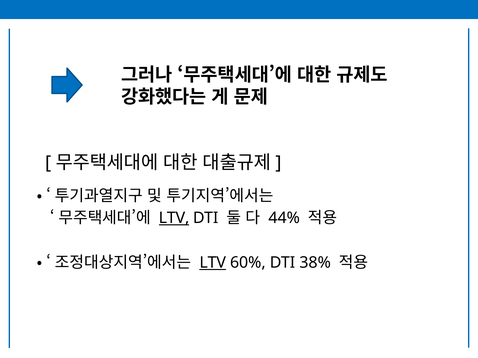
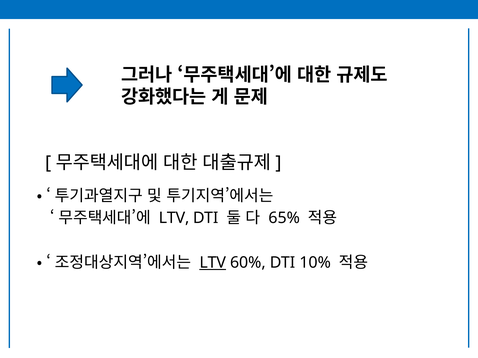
LTV at (174, 218) underline: present -> none
44%: 44% -> 65%
38%: 38% -> 10%
